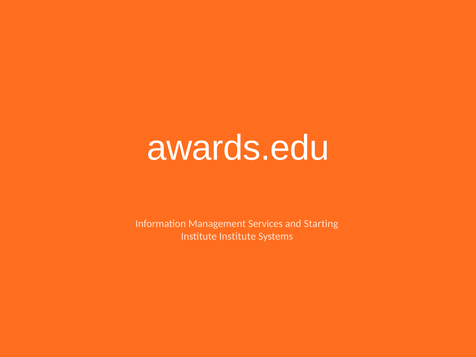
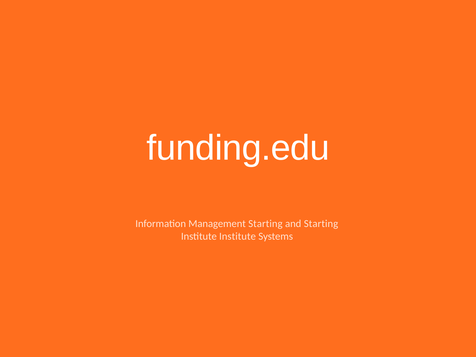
awards.edu: awards.edu -> funding.edu
Management Services: Services -> Starting
